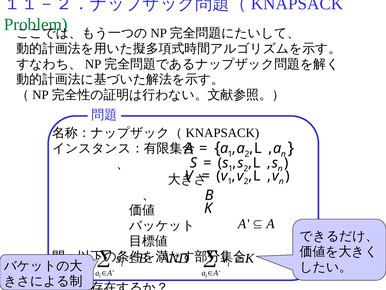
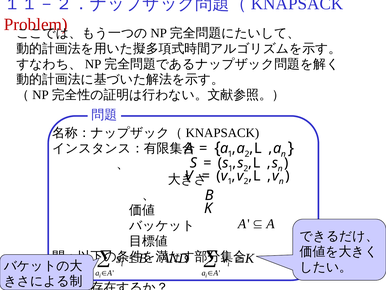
Problem colour: green -> red
